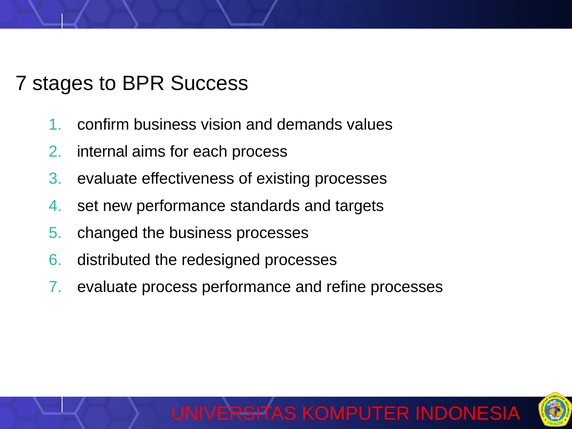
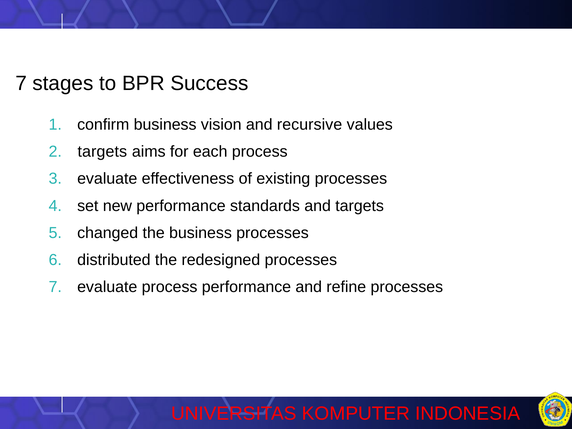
demands: demands -> recursive
internal at (102, 152): internal -> targets
